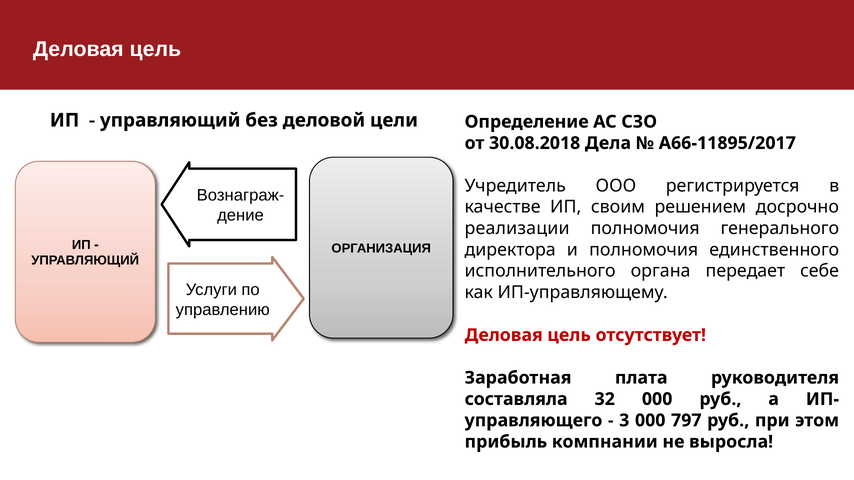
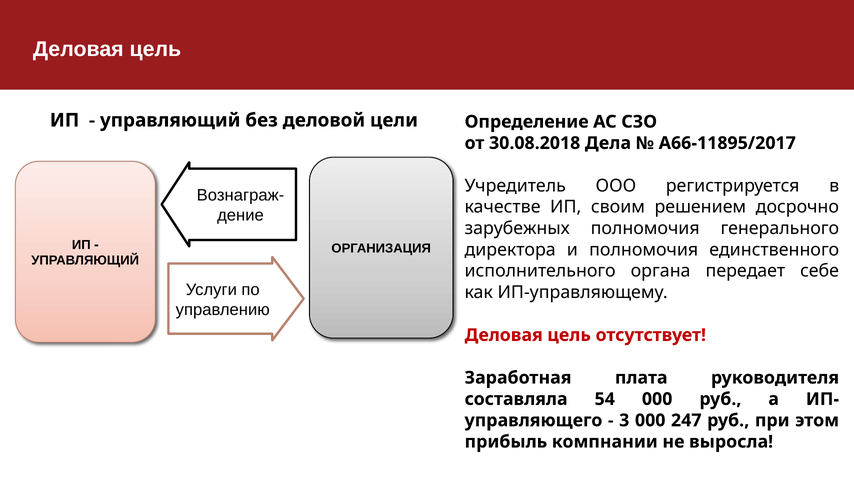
реализации: реализации -> зарубежных
32: 32 -> 54
797: 797 -> 247
